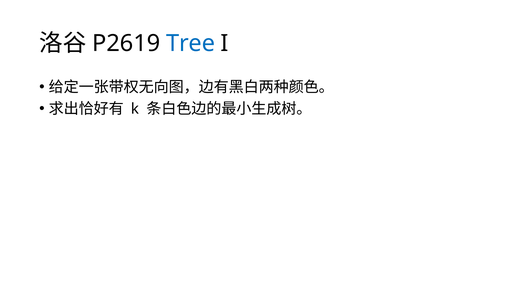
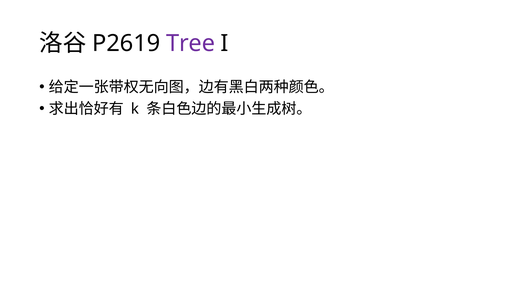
Tree colour: blue -> purple
